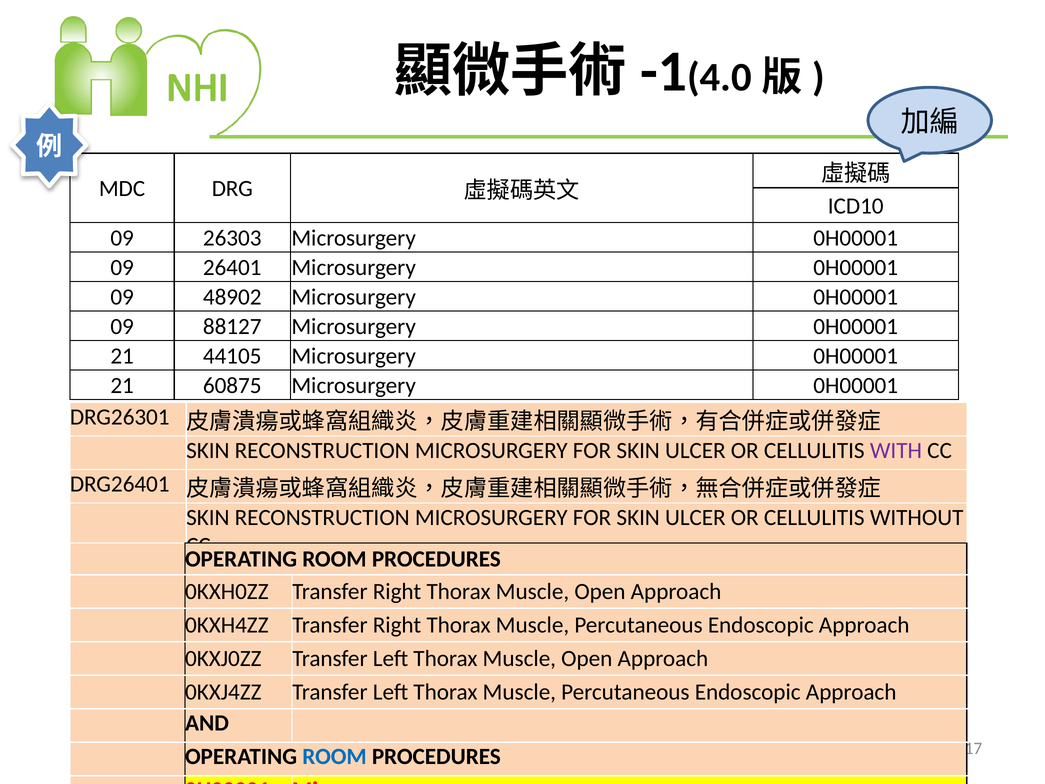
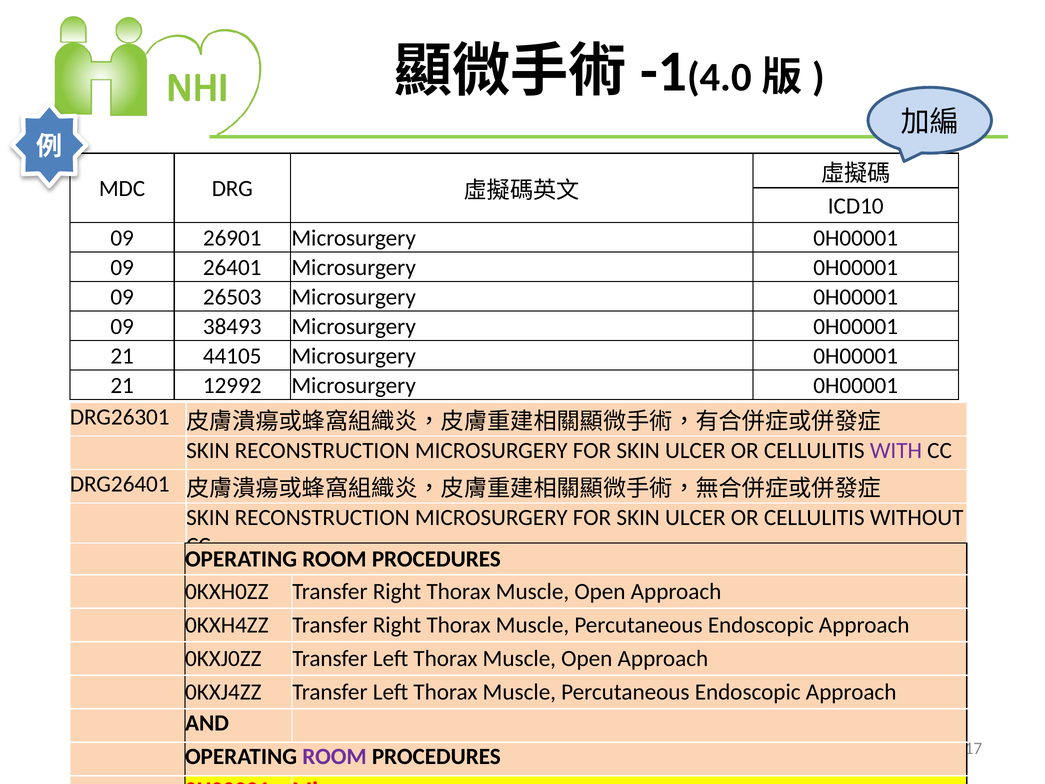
26303: 26303 -> 26901
48902: 48902 -> 26503
88127: 88127 -> 38493
60875: 60875 -> 12992
ROOM at (334, 756) colour: blue -> purple
